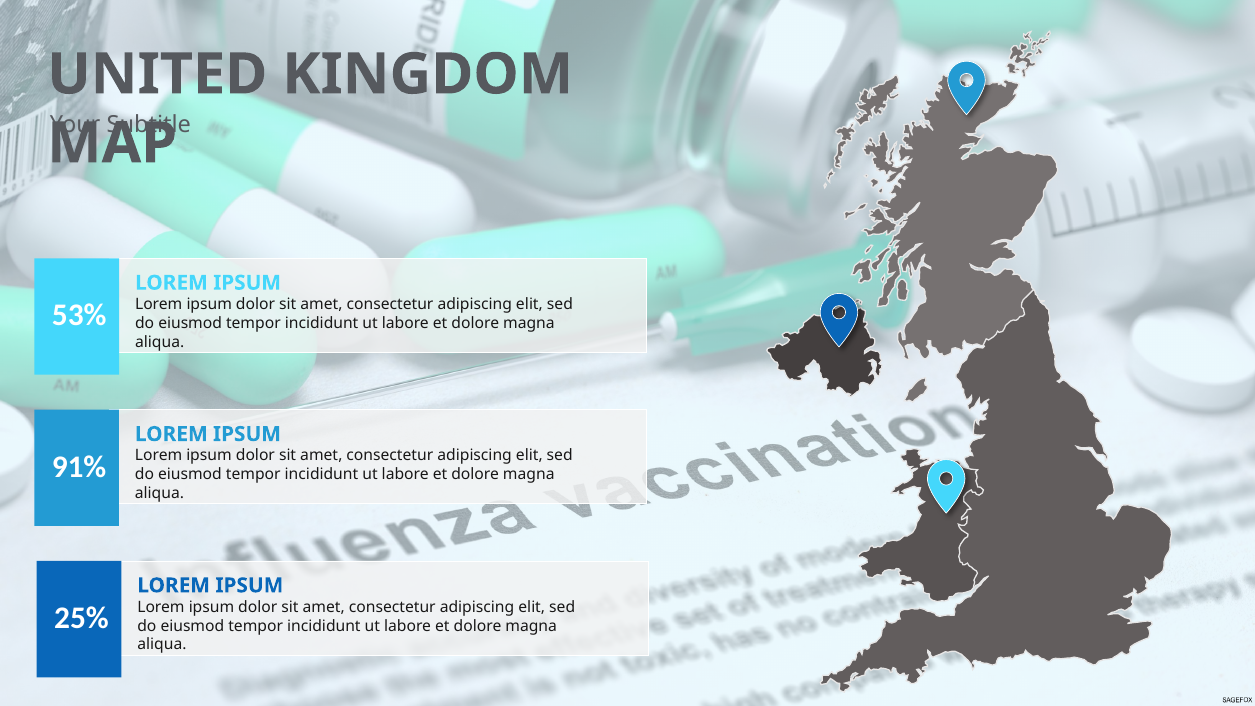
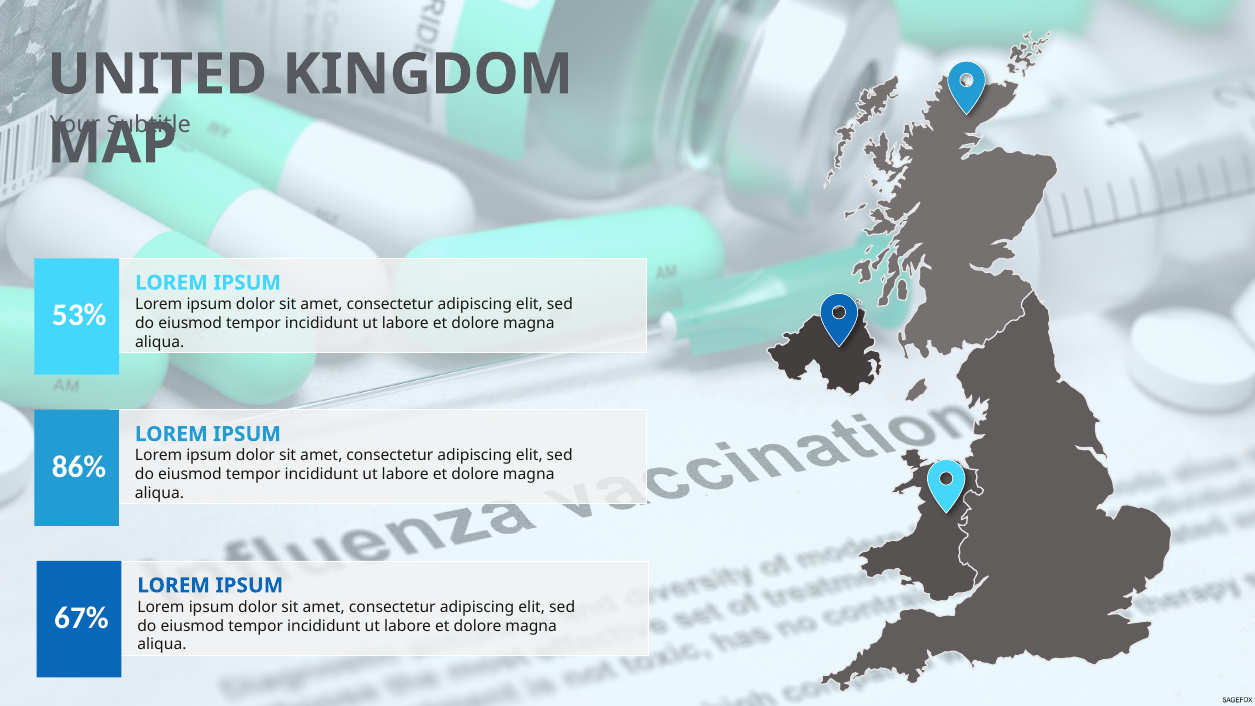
91%: 91% -> 86%
25%: 25% -> 67%
